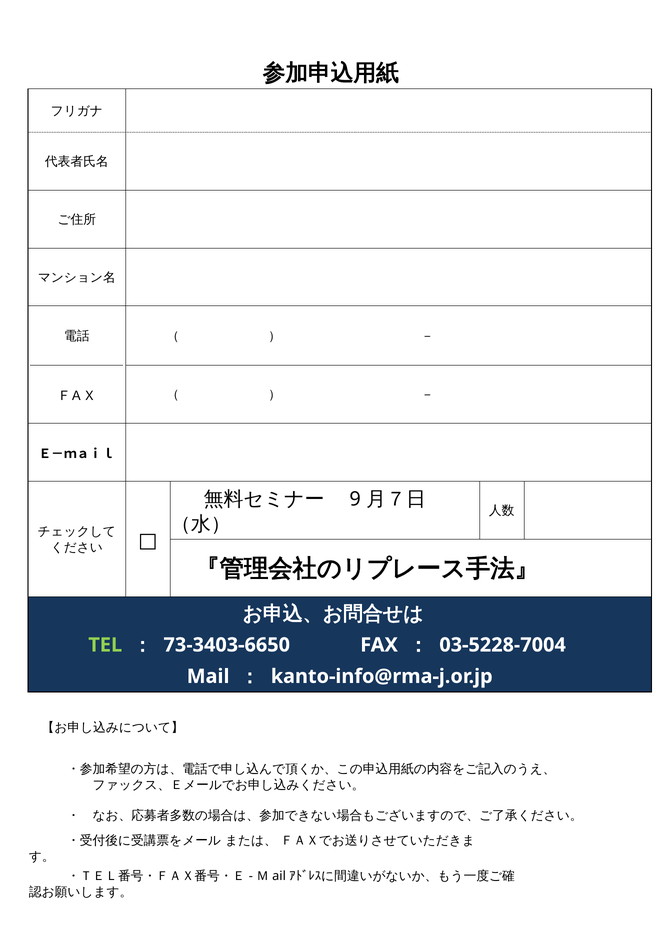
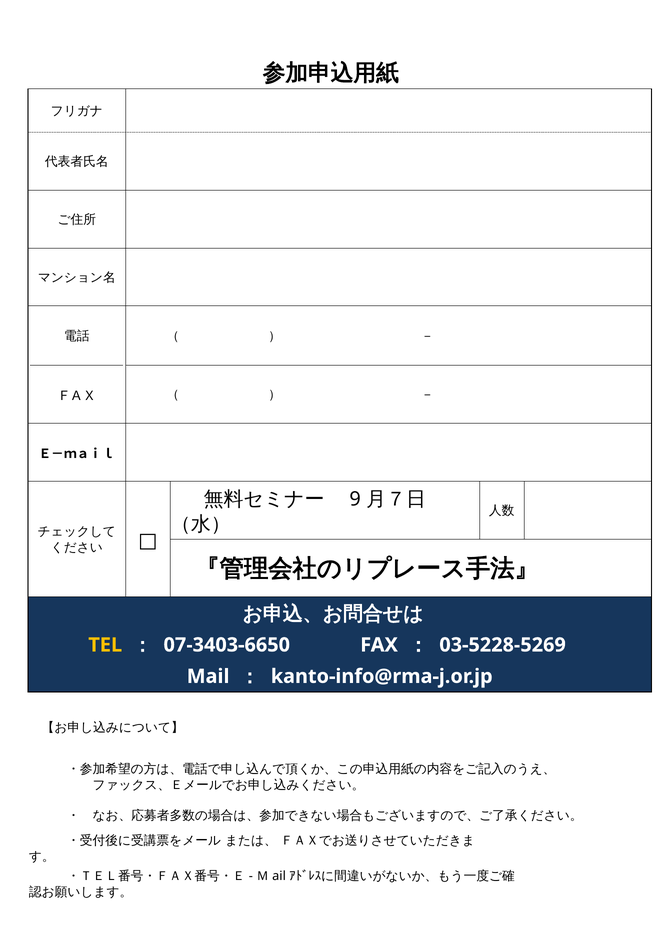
TEL colour: light green -> yellow
73-3403-6650: 73-3403-6650 -> 07-3403-6650
03-5228-7004: 03-5228-7004 -> 03-5228-5269
